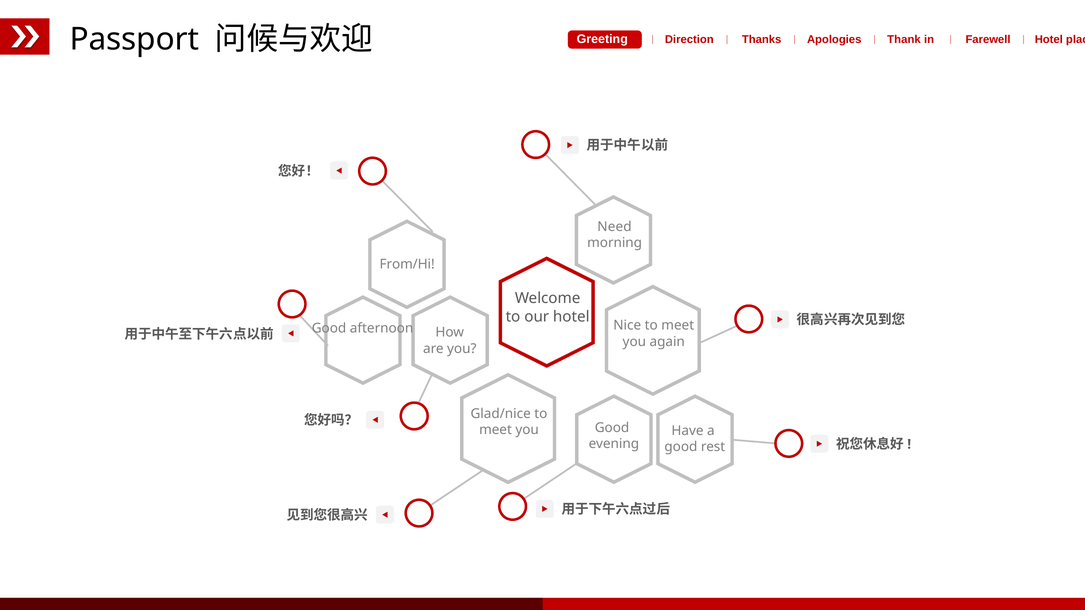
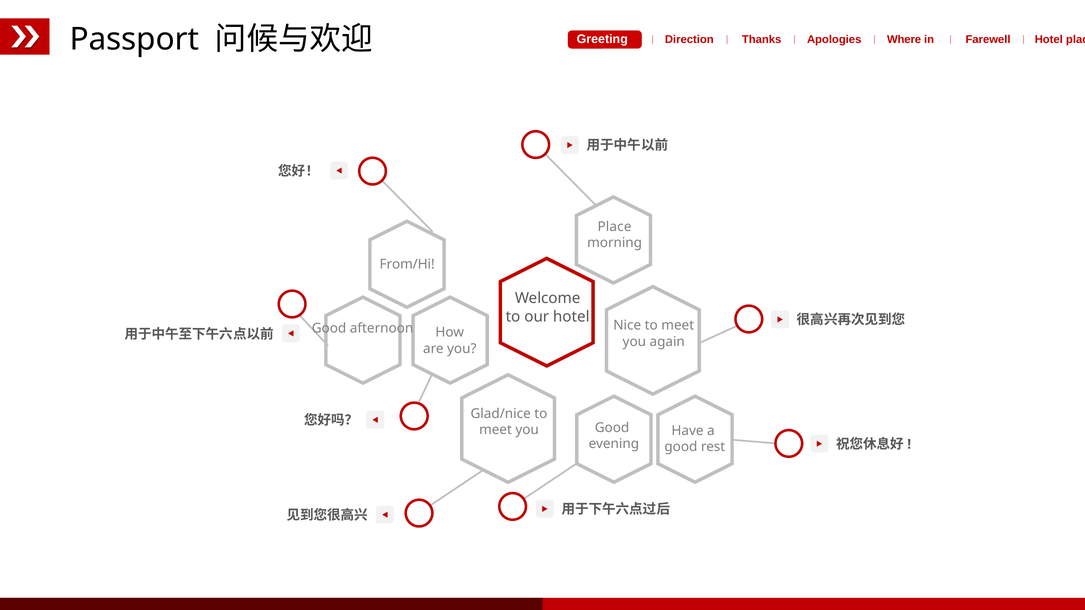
Thank: Thank -> Where
Need at (615, 227): Need -> Place
